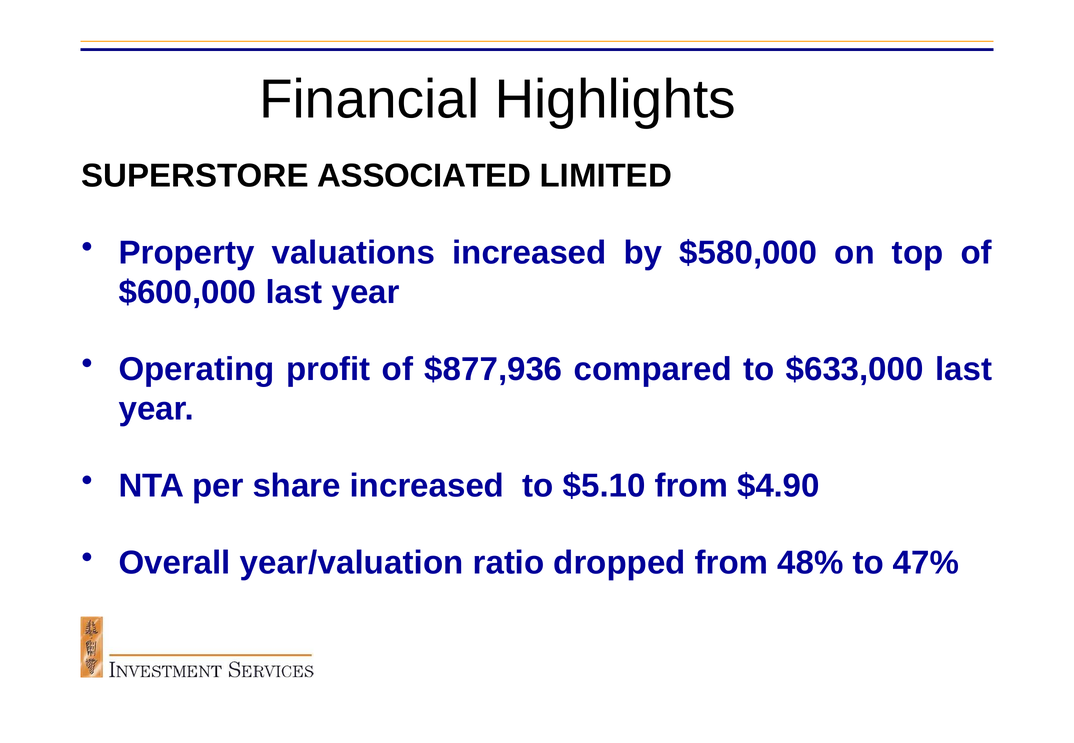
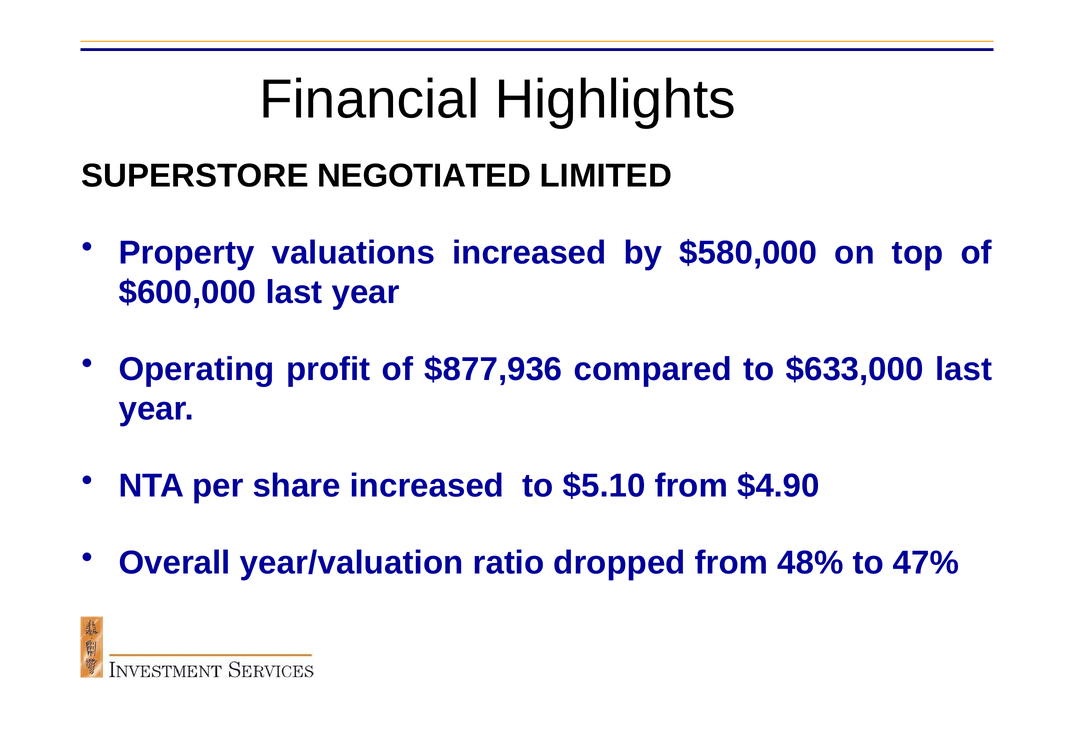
ASSOCIATED: ASSOCIATED -> NEGOTIATED
